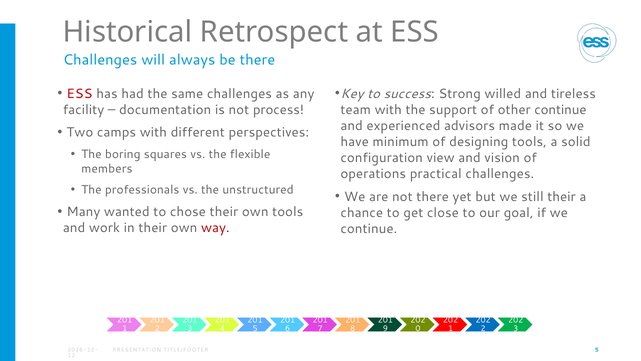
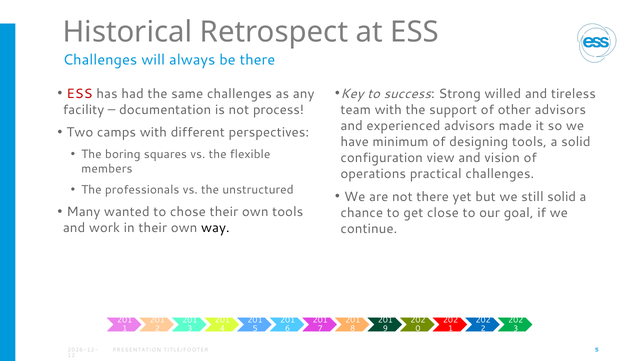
other continue: continue -> advisors
still their: their -> solid
way colour: red -> black
